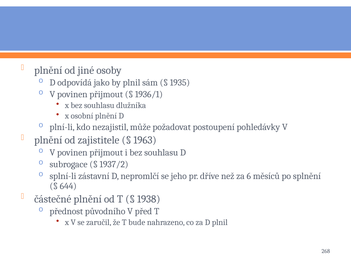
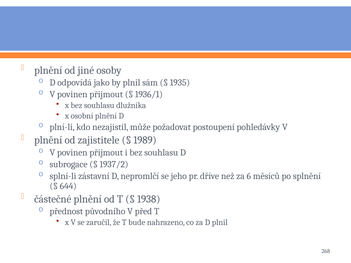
1963: 1963 -> 1989
